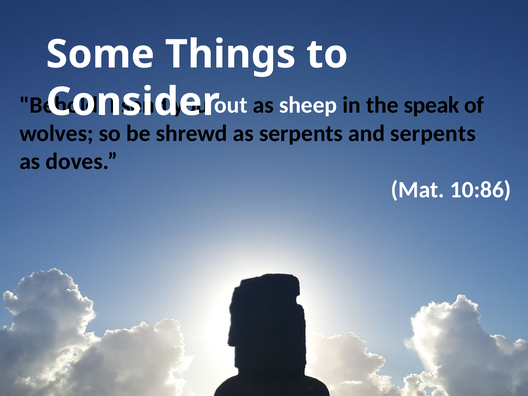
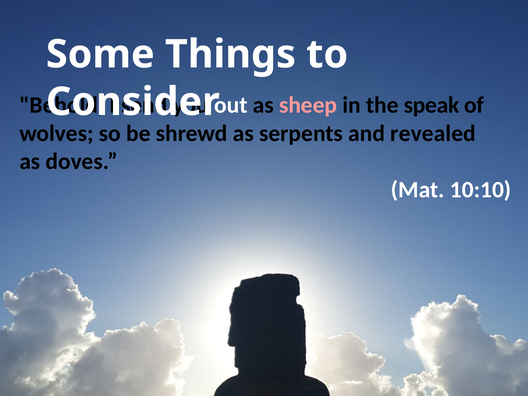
sheep colour: white -> pink
and serpents: serpents -> revealed
10:86: 10:86 -> 10:10
